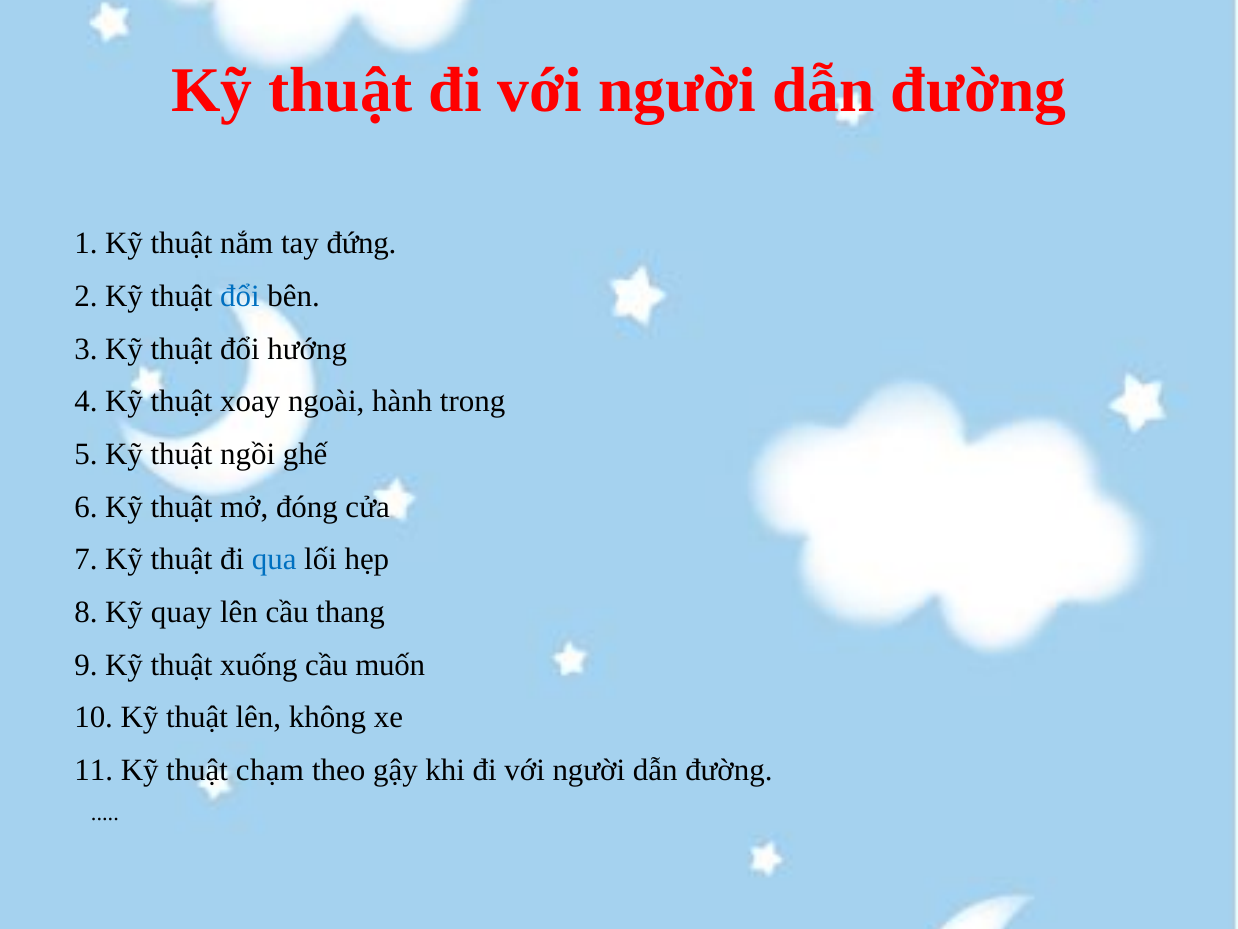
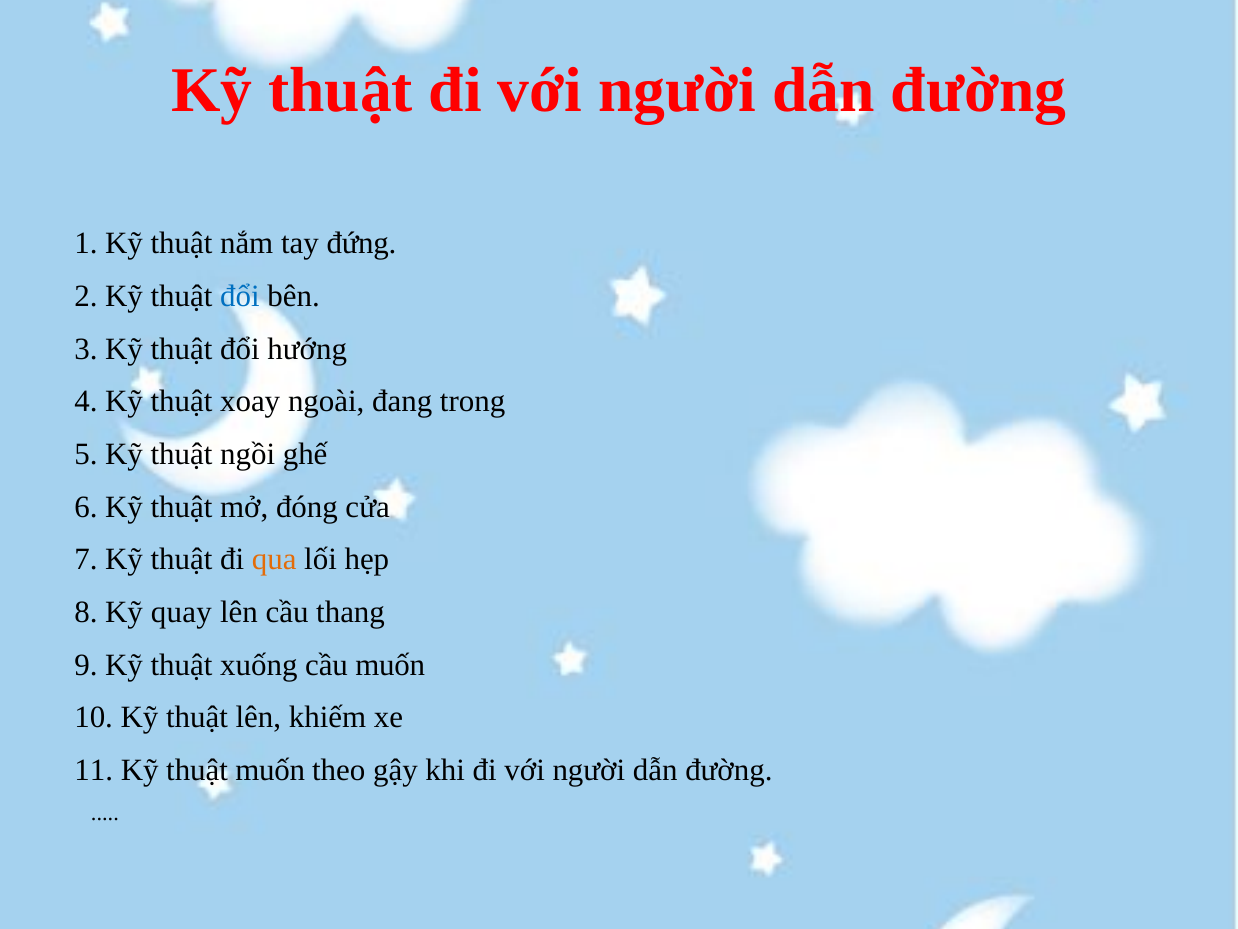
hành: hành -> đang
qua colour: blue -> orange
không: không -> khiếm
thuật chạm: chạm -> muốn
